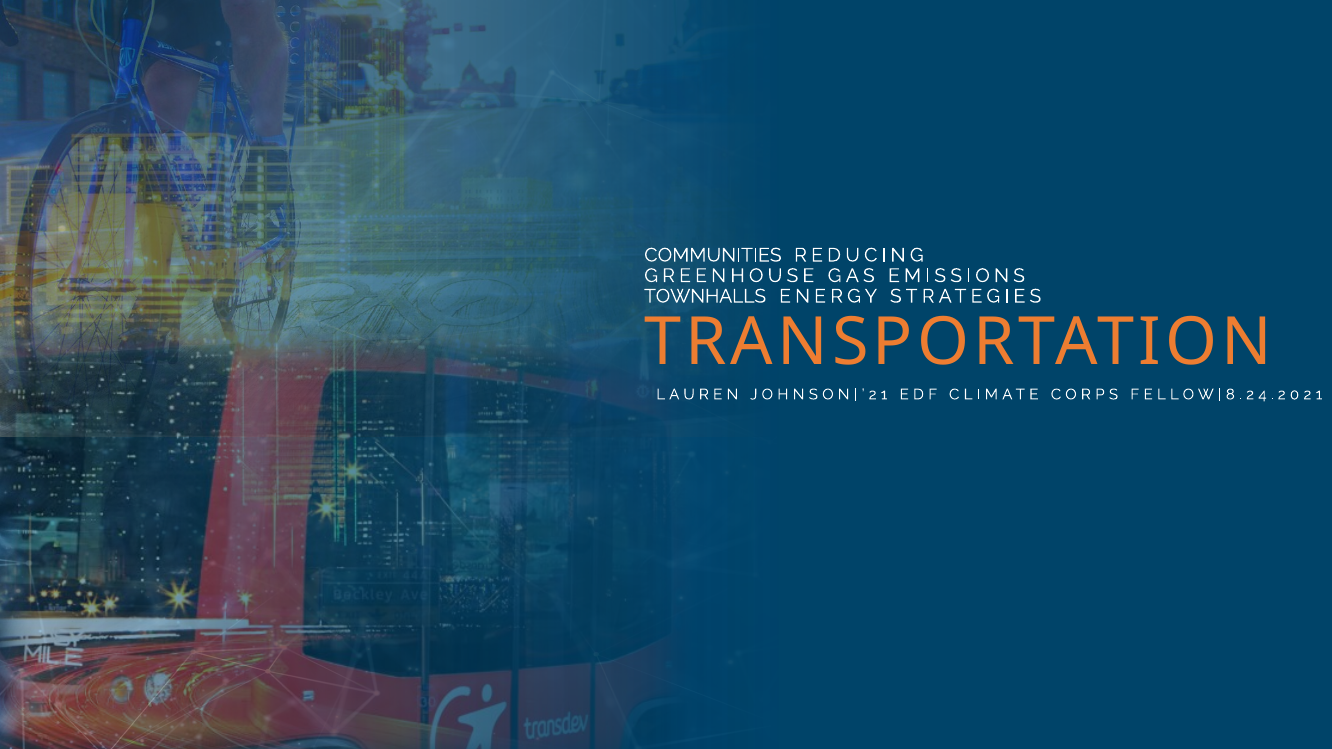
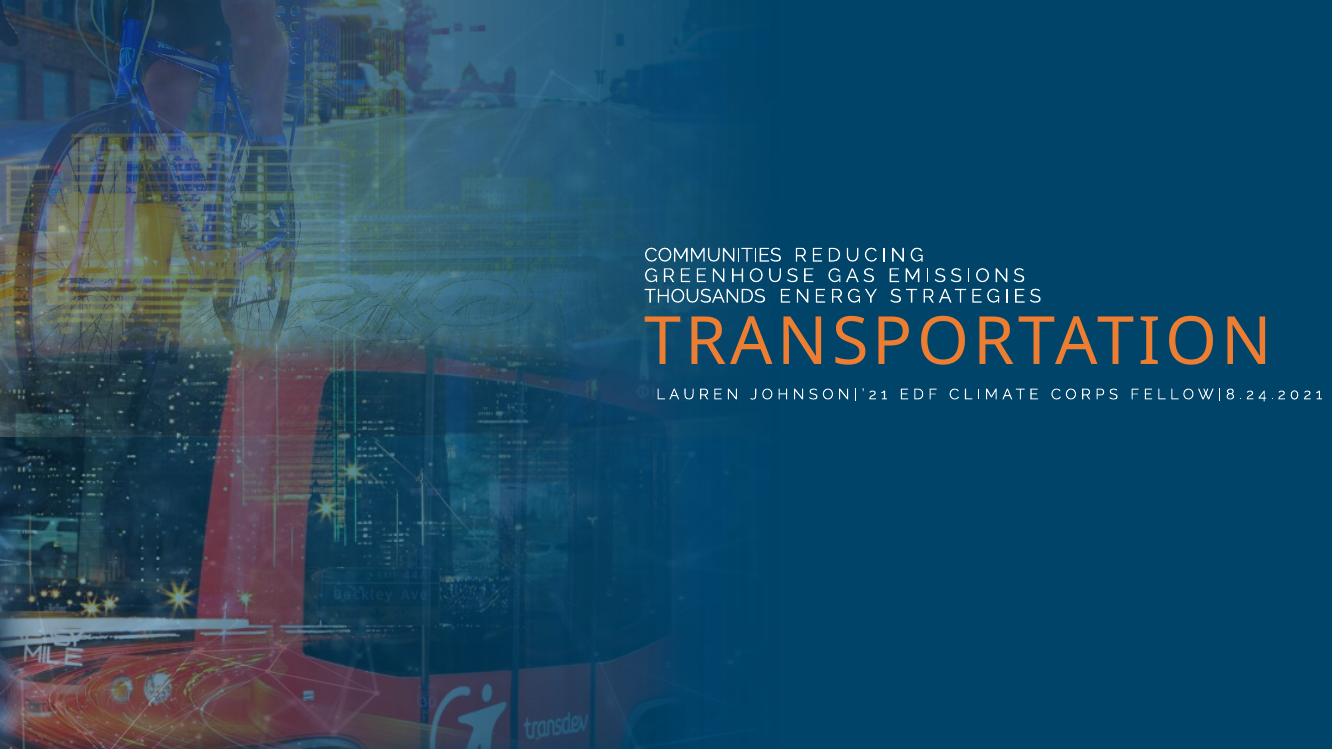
TOWNHALLS: TOWNHALLS -> THOUSANDS
